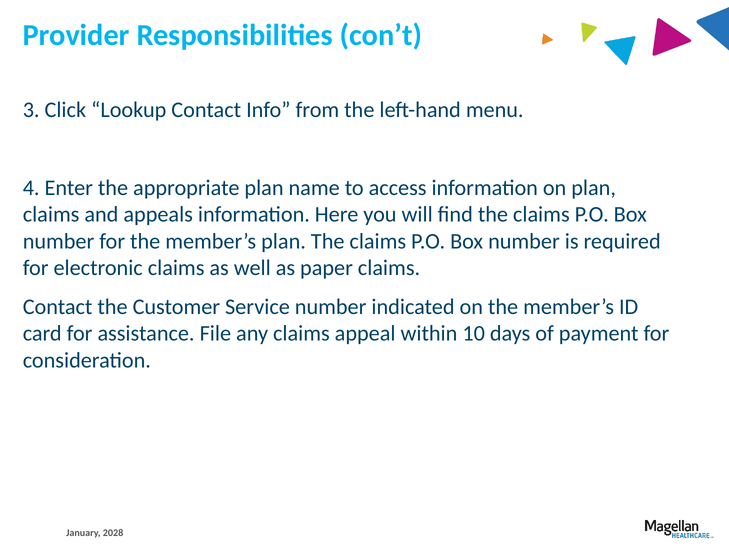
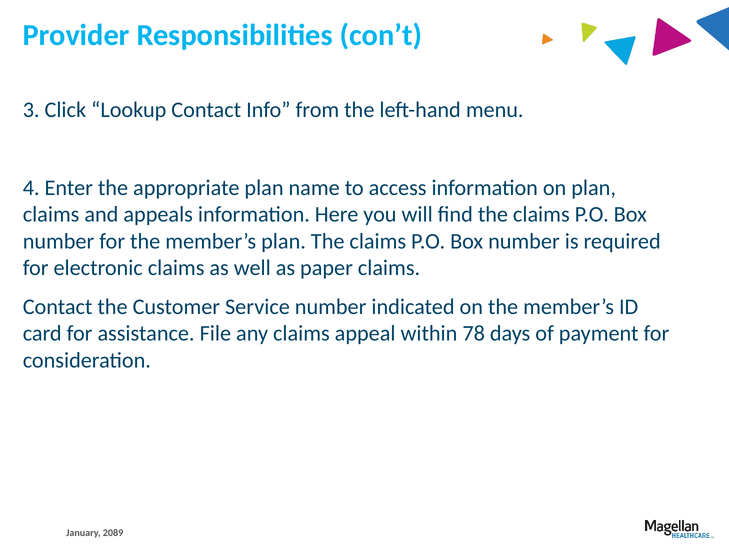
10: 10 -> 78
2028: 2028 -> 2089
